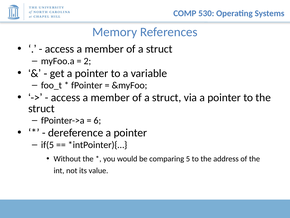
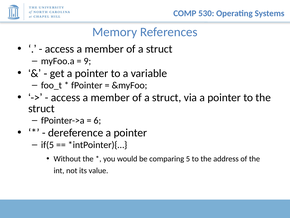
2: 2 -> 9
